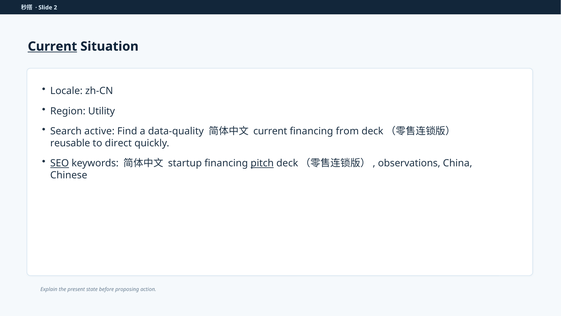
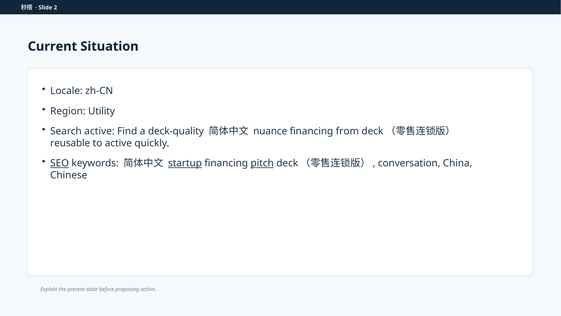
Current at (52, 46) underline: present -> none
data-quality: data-quality -> deck-quality
current at (270, 131): current -> nuance
to direct: direct -> active
startup underline: none -> present
observations: observations -> conversation
